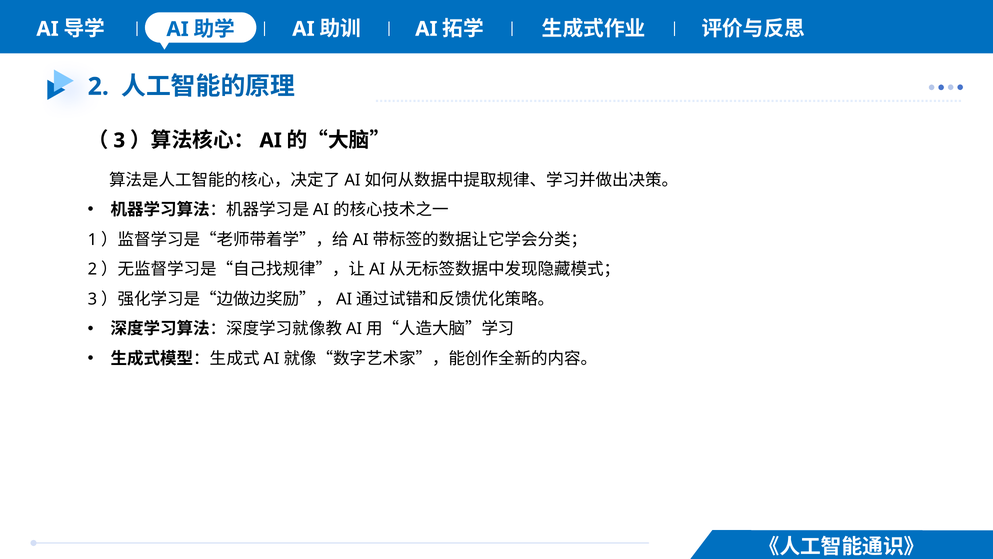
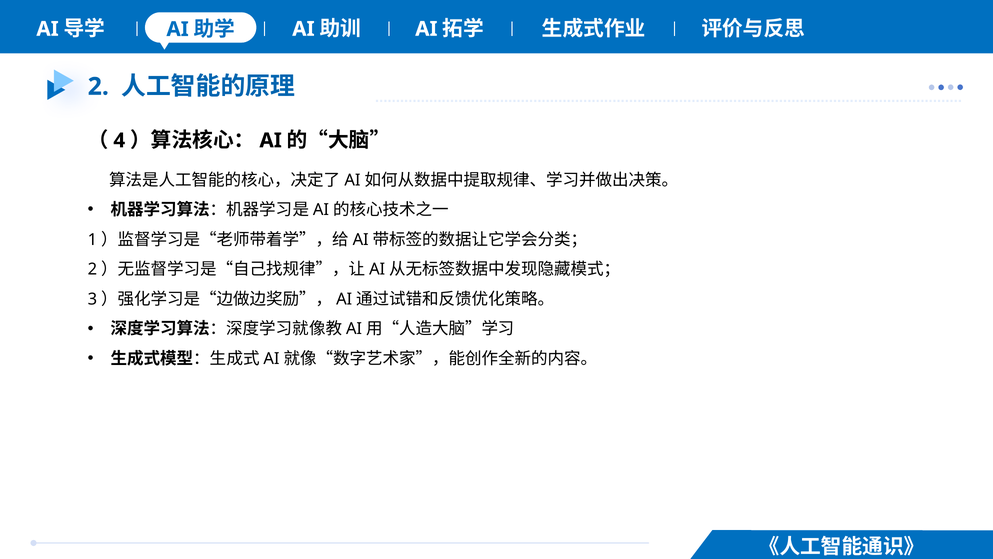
3: 3 -> 4
